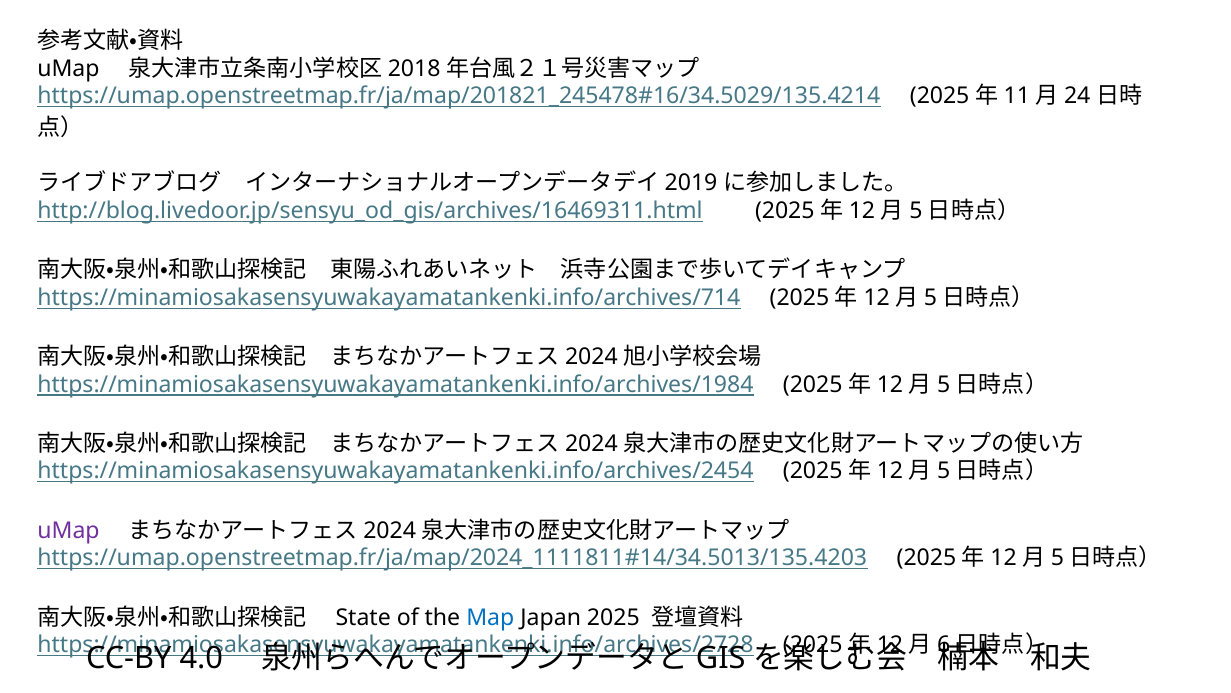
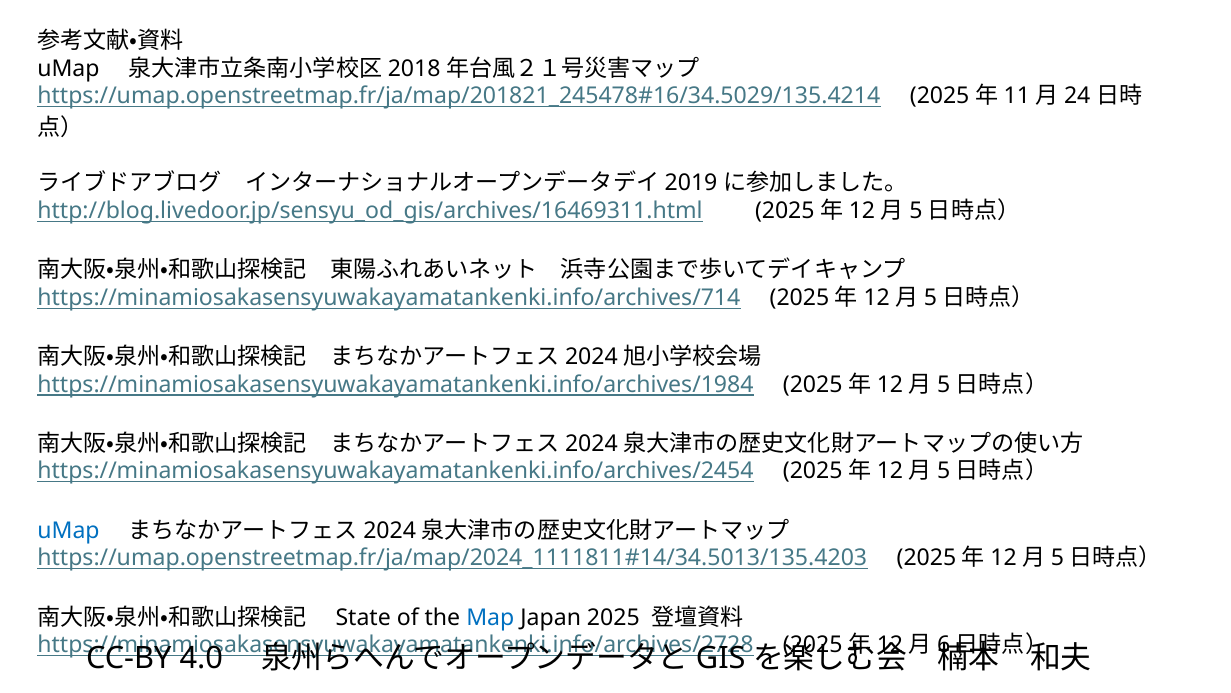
uMap at (69, 530) colour: purple -> blue
